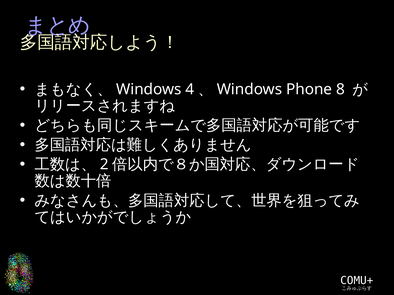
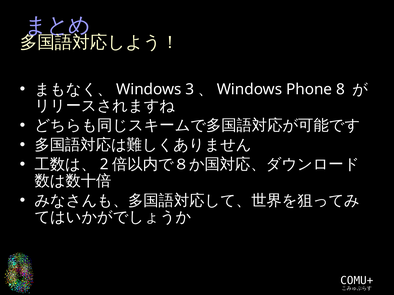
4: 4 -> 3
